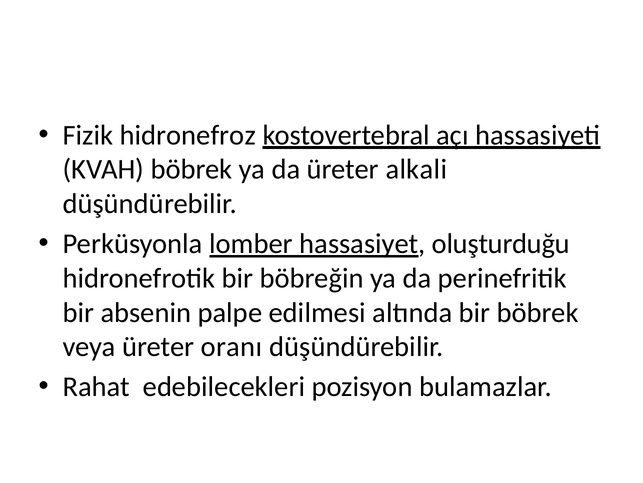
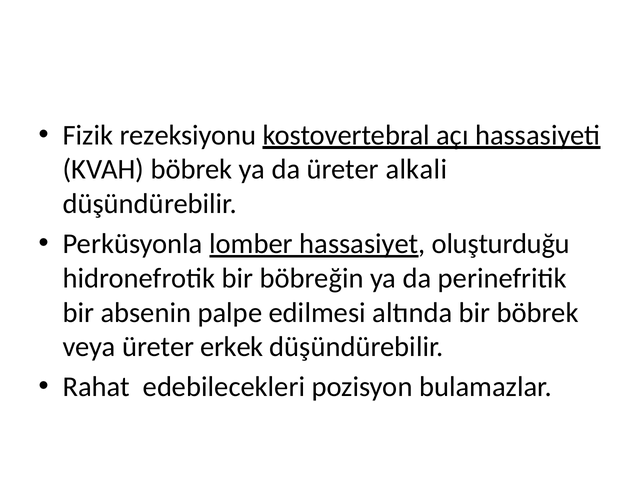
hidronefroz: hidronefroz -> rezeksiyonu
oranı: oranı -> erkek
